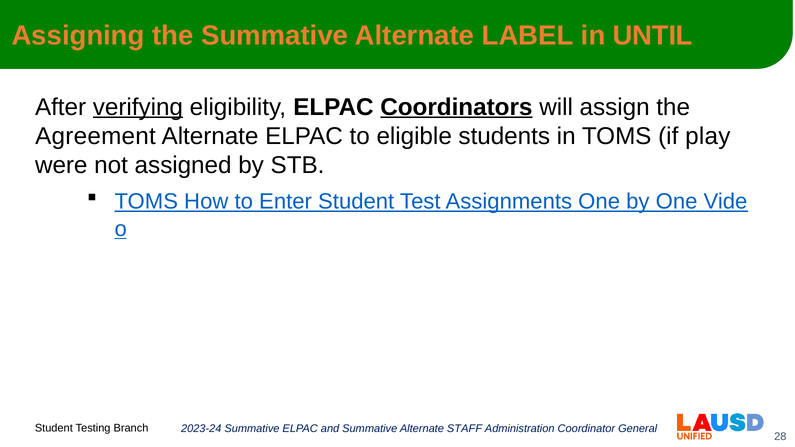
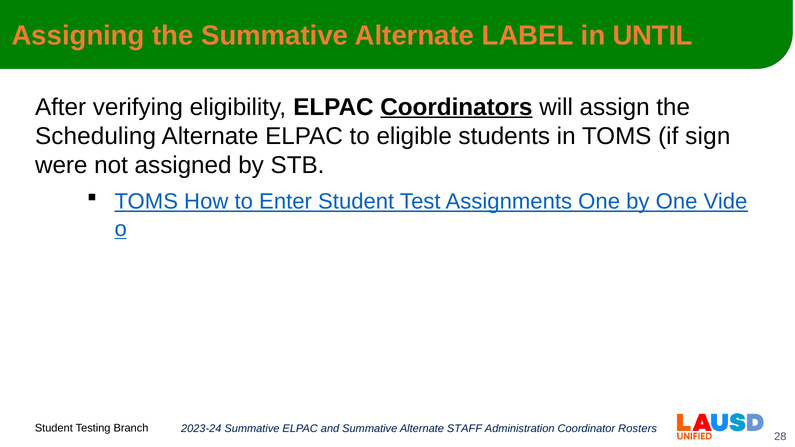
verifying underline: present -> none
Agreement: Agreement -> Scheduling
play: play -> sign
General: General -> Rosters
